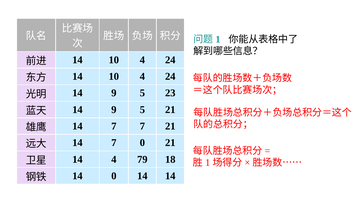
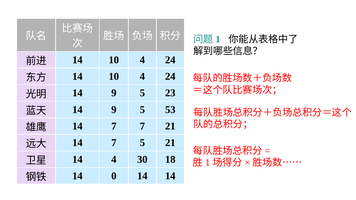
5 21: 21 -> 53
7 0: 0 -> 5
79: 79 -> 30
